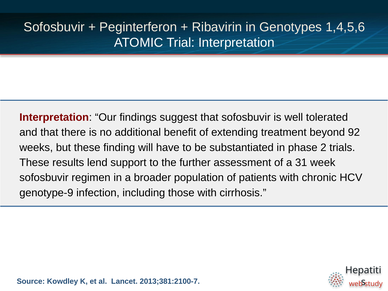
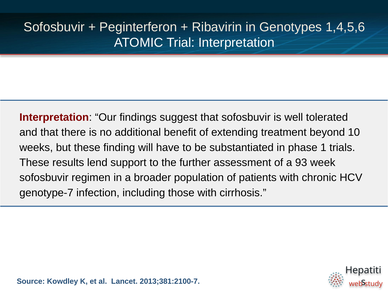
92: 92 -> 10
2: 2 -> 1
31: 31 -> 93
genotype-9: genotype-9 -> genotype-7
